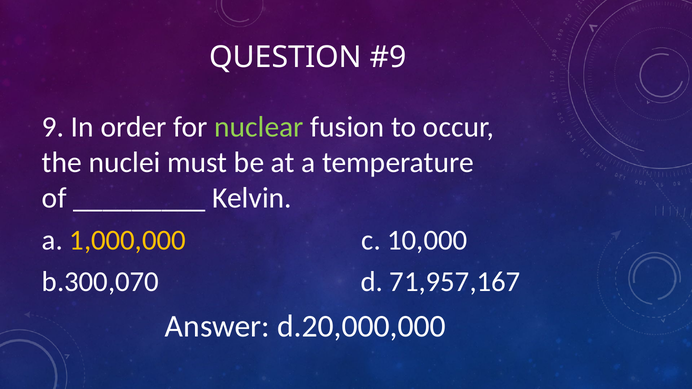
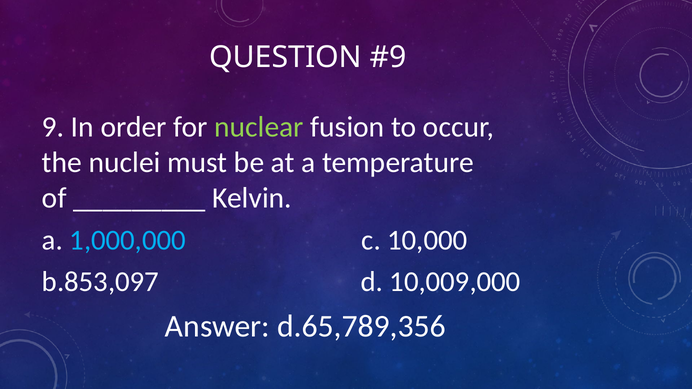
1,000,000 colour: yellow -> light blue
b.300,070: b.300,070 -> b.853,097
71,957,167: 71,957,167 -> 10,009,000
d.20,000,000: d.20,000,000 -> d.65,789,356
